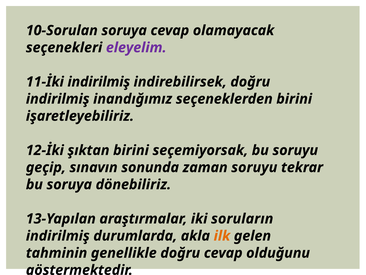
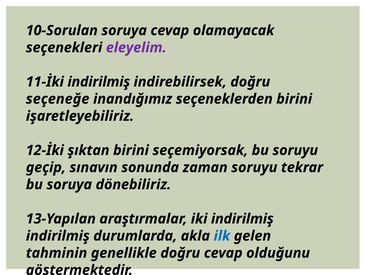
indirilmiş at (58, 99): indirilmiş -> seçeneğe
iki soruların: soruların -> indirilmiş
ilk colour: orange -> blue
